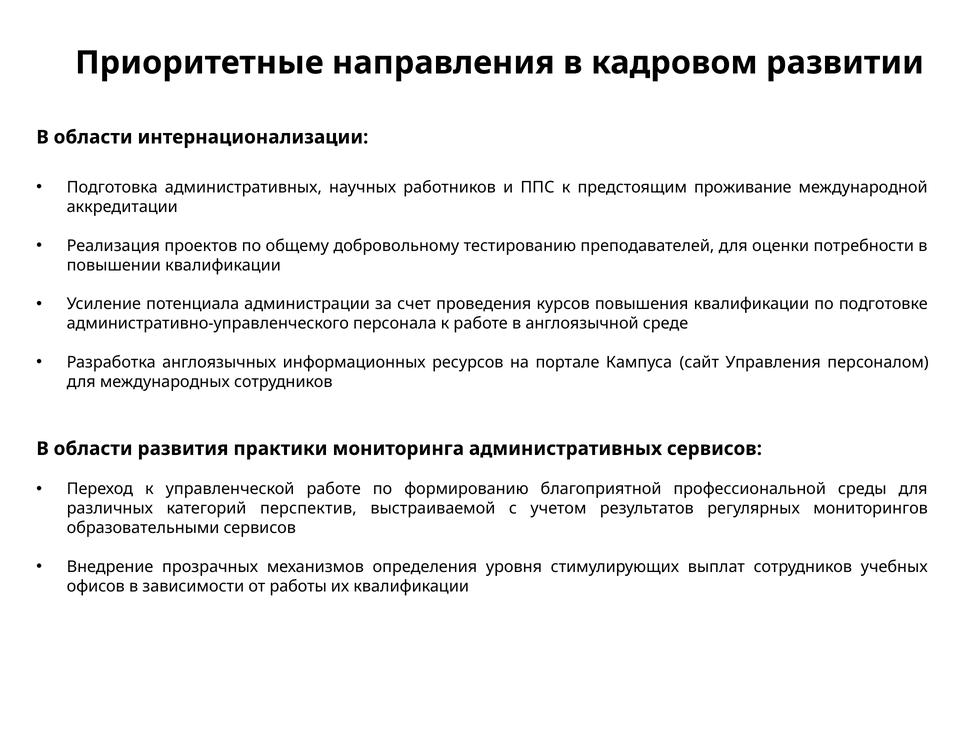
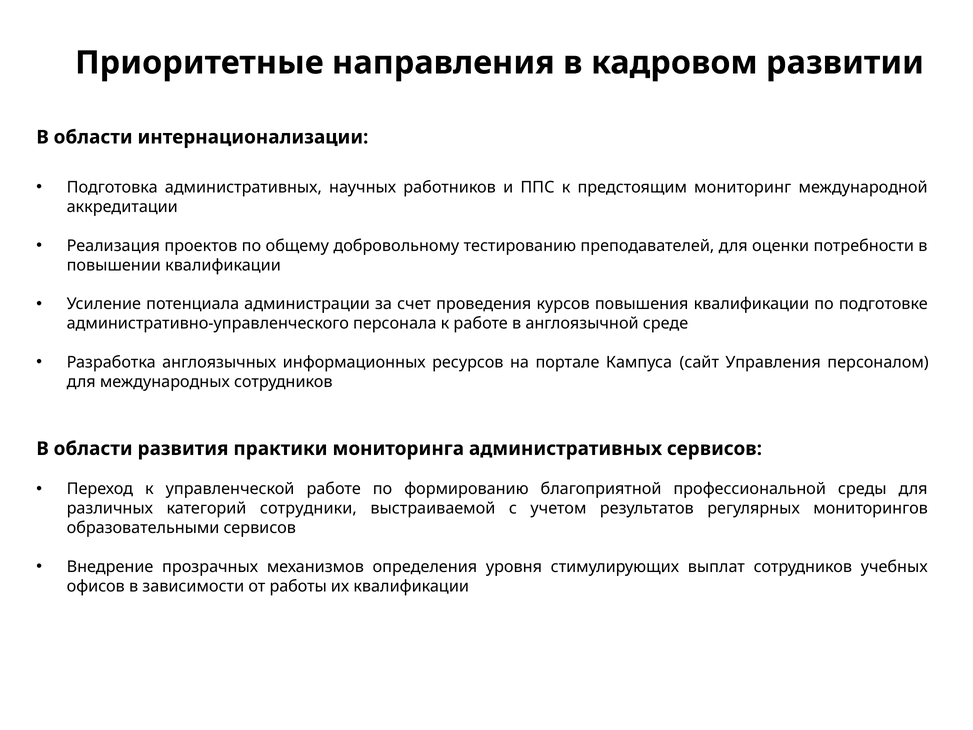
проживание: проживание -> мониторинг
перспектив: перспектив -> сотрудники
